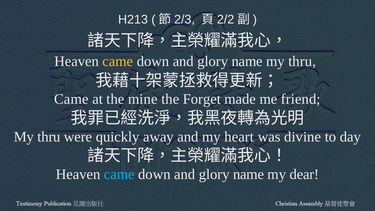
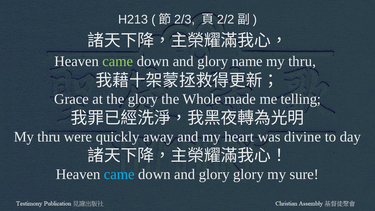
came at (118, 61) colour: yellow -> light green
Came at (71, 99): Came -> Grace
the mine: mine -> glory
Forget: Forget -> Whole
friend: friend -> telling
name at (249, 174): name -> glory
dear: dear -> sure
